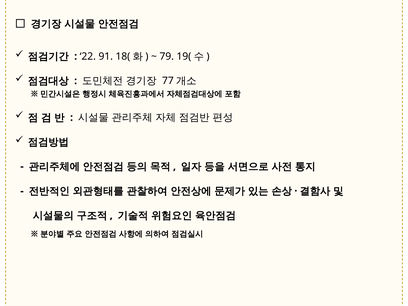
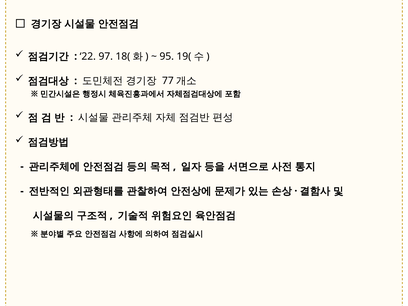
91: 91 -> 97
79: 79 -> 95
